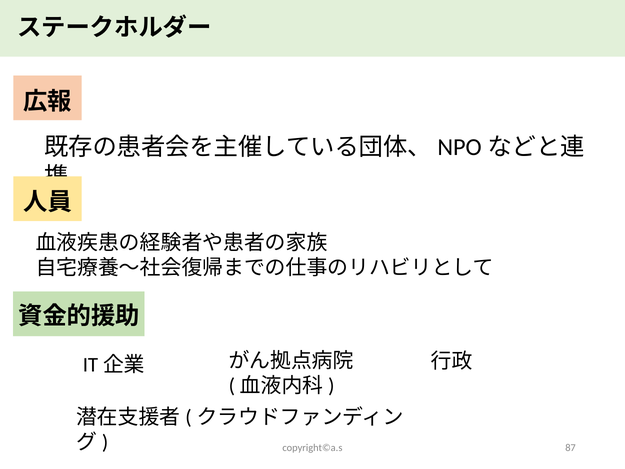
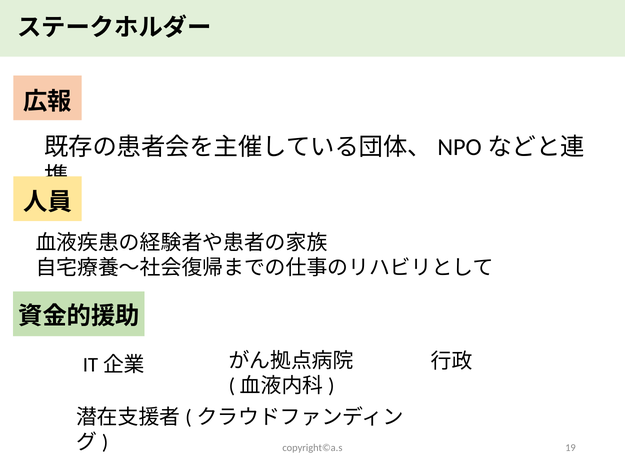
87: 87 -> 19
